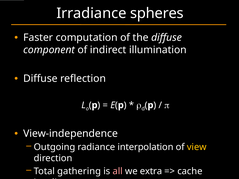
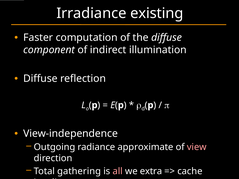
spheres: spheres -> existing
interpolation: interpolation -> approximate
view colour: yellow -> pink
